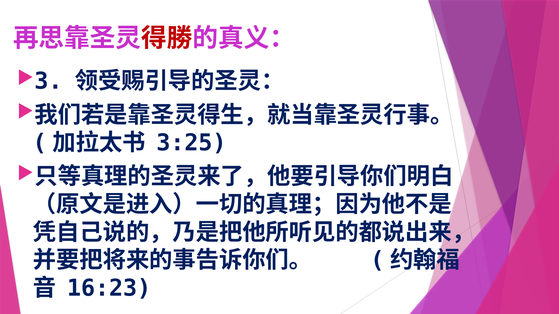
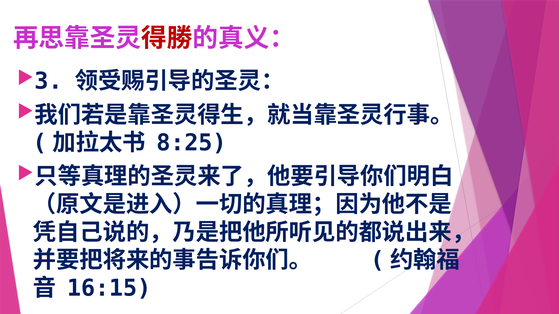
3:25: 3:25 -> 8:25
16:23: 16:23 -> 16:15
